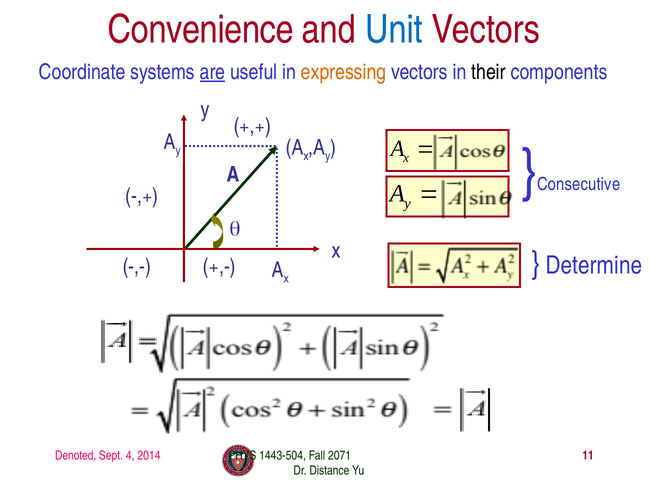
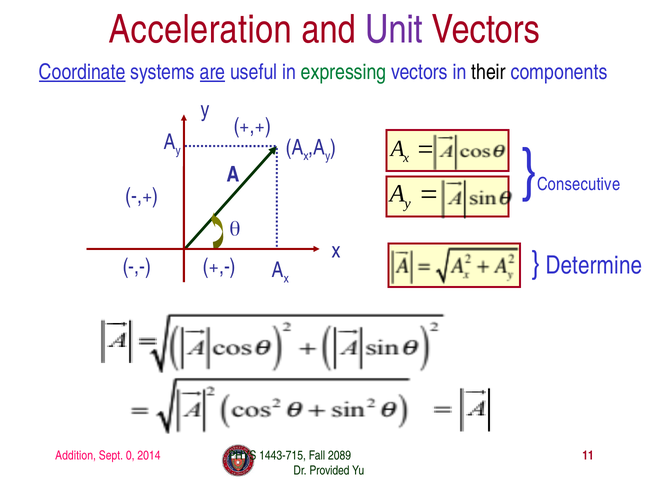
Convenience: Convenience -> Acceleration
Unit colour: blue -> purple
Coordinate underline: none -> present
expressing colour: orange -> green
Denoted: Denoted -> Addition
4: 4 -> 0
1443-504: 1443-504 -> 1443-715
2071: 2071 -> 2089
Distance: Distance -> Provided
